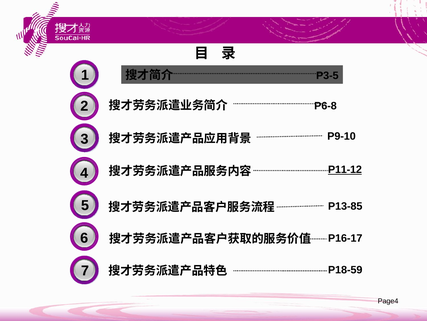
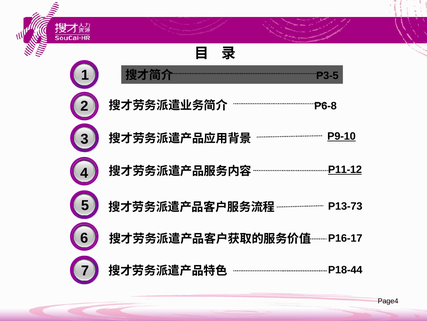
P9-10 underline: none -> present
P13-85: P13-85 -> P13-73
P18-59: P18-59 -> P18-44
